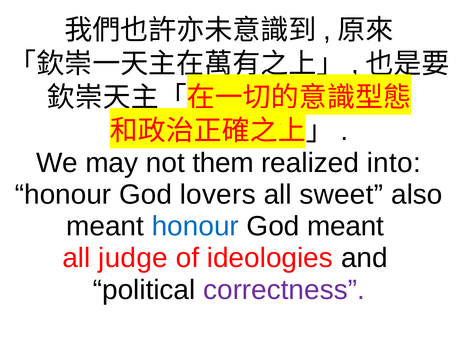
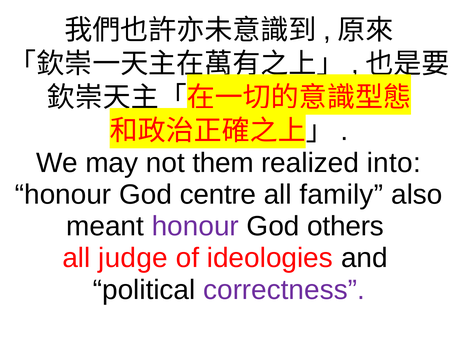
lovers: lovers -> centre
sweet: sweet -> family
honour at (195, 227) colour: blue -> purple
God meant: meant -> others
